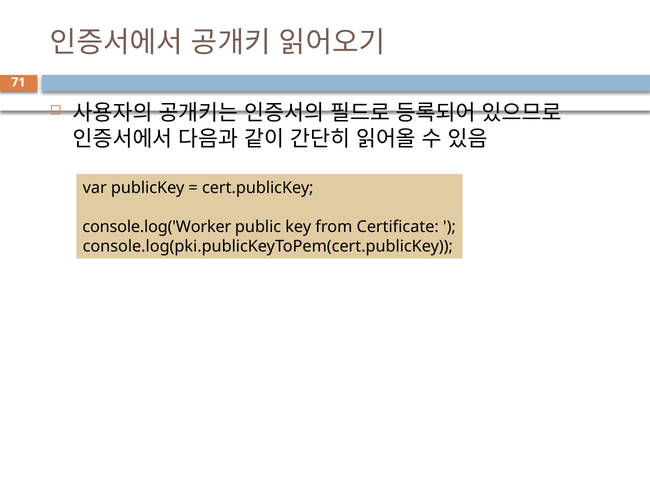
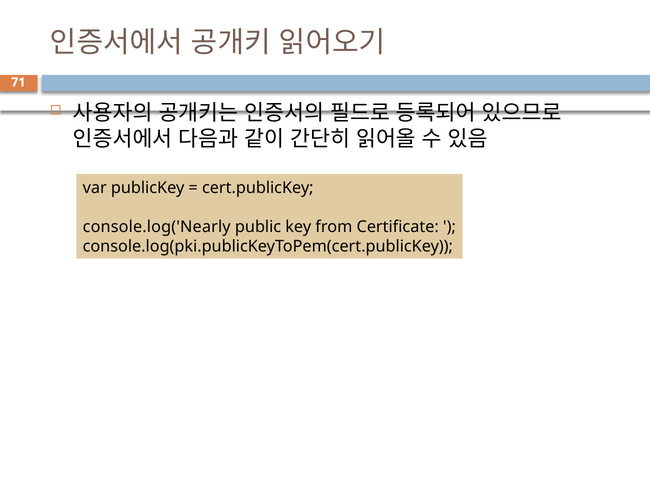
console.log('Worker: console.log('Worker -> console.log('Nearly
